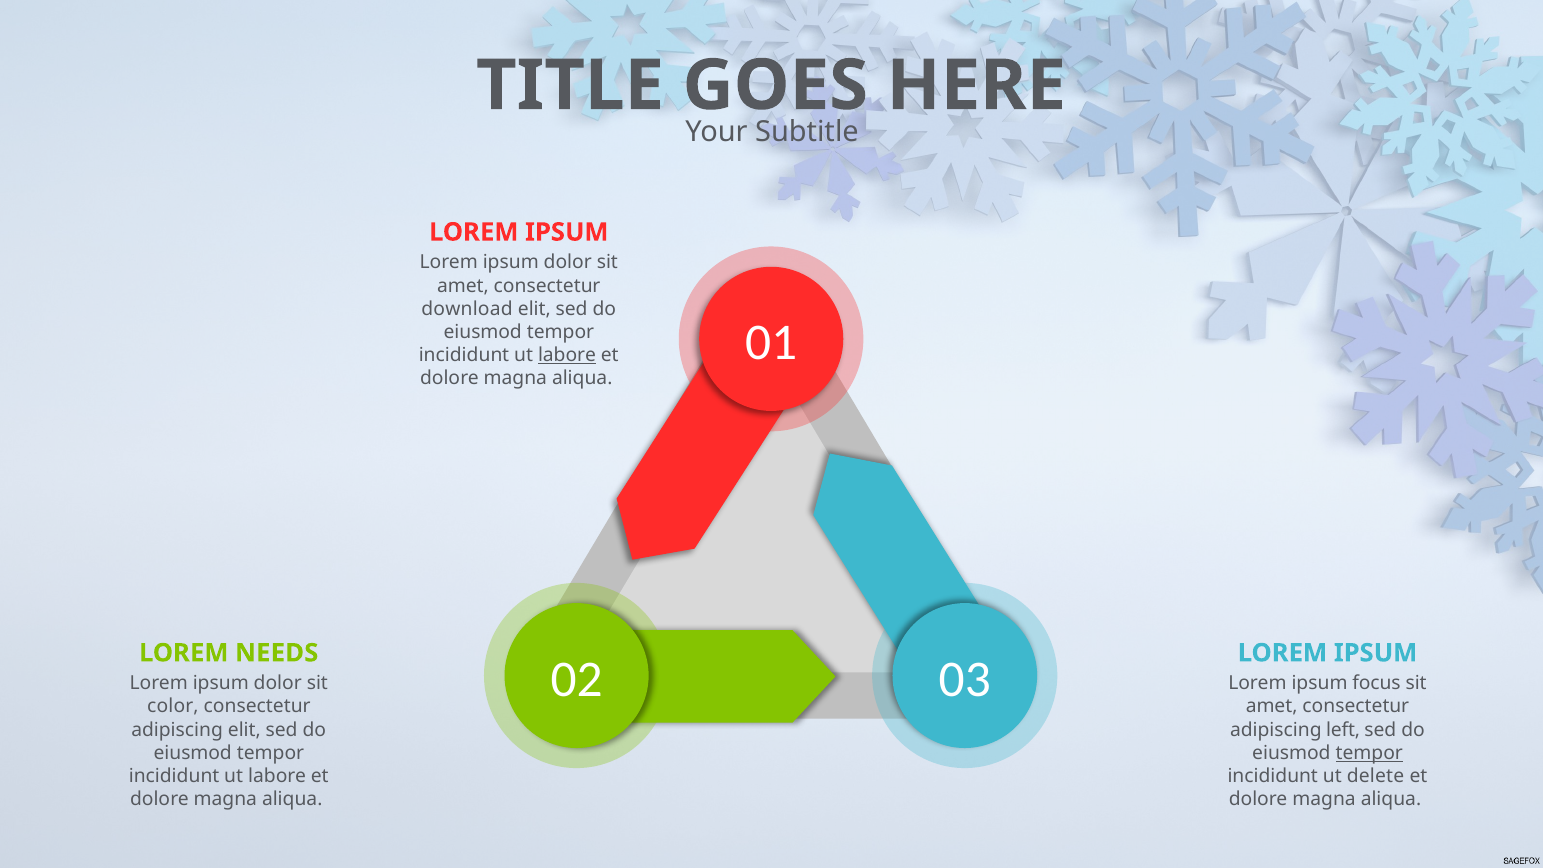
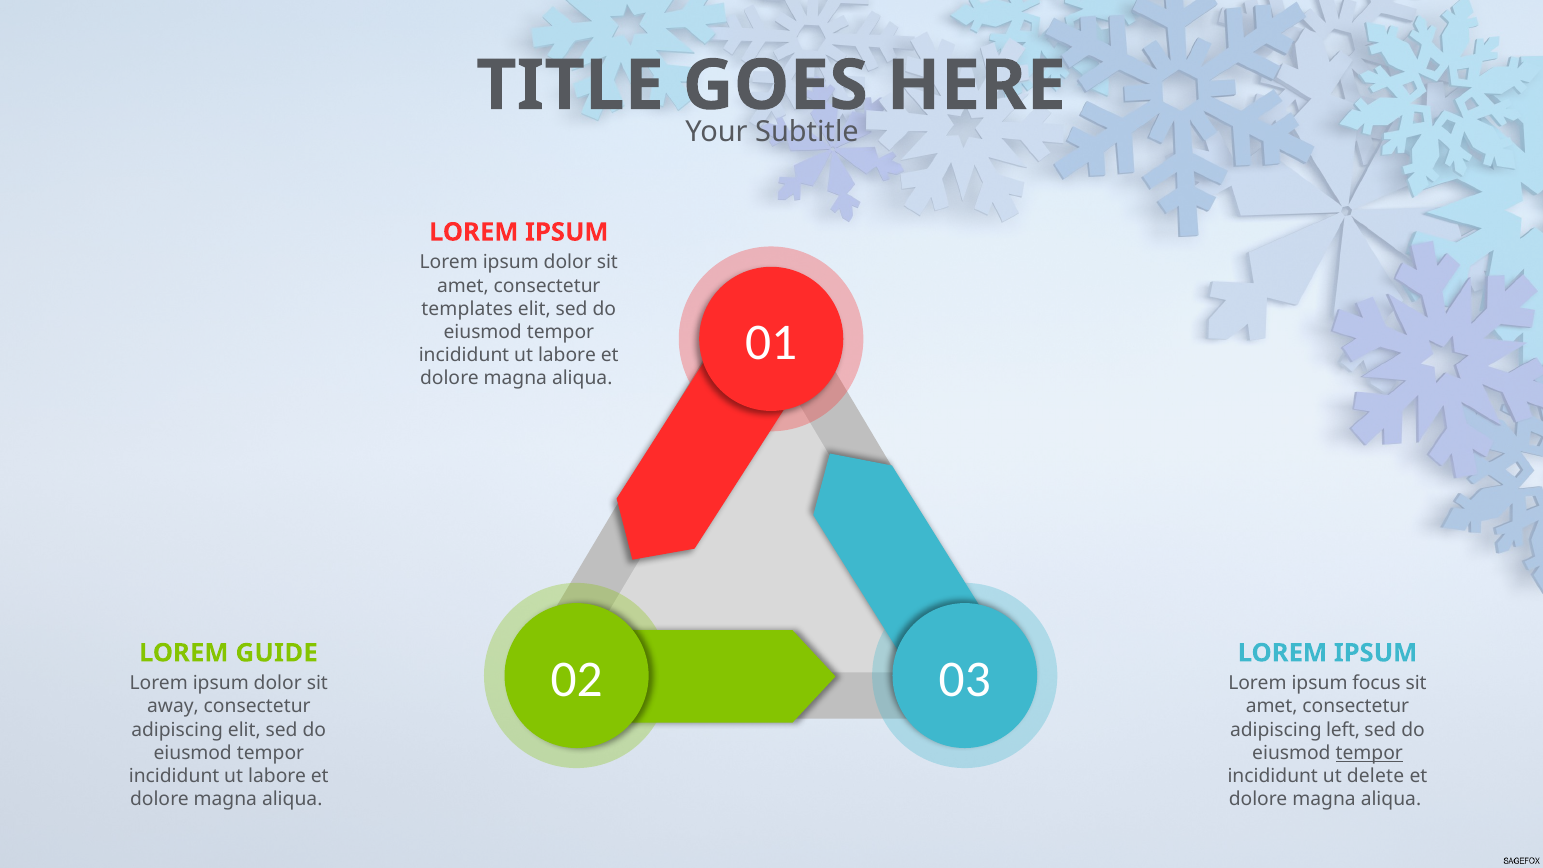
download: download -> templates
labore at (567, 355) underline: present -> none
NEEDS: NEEDS -> GUIDE
color: color -> away
